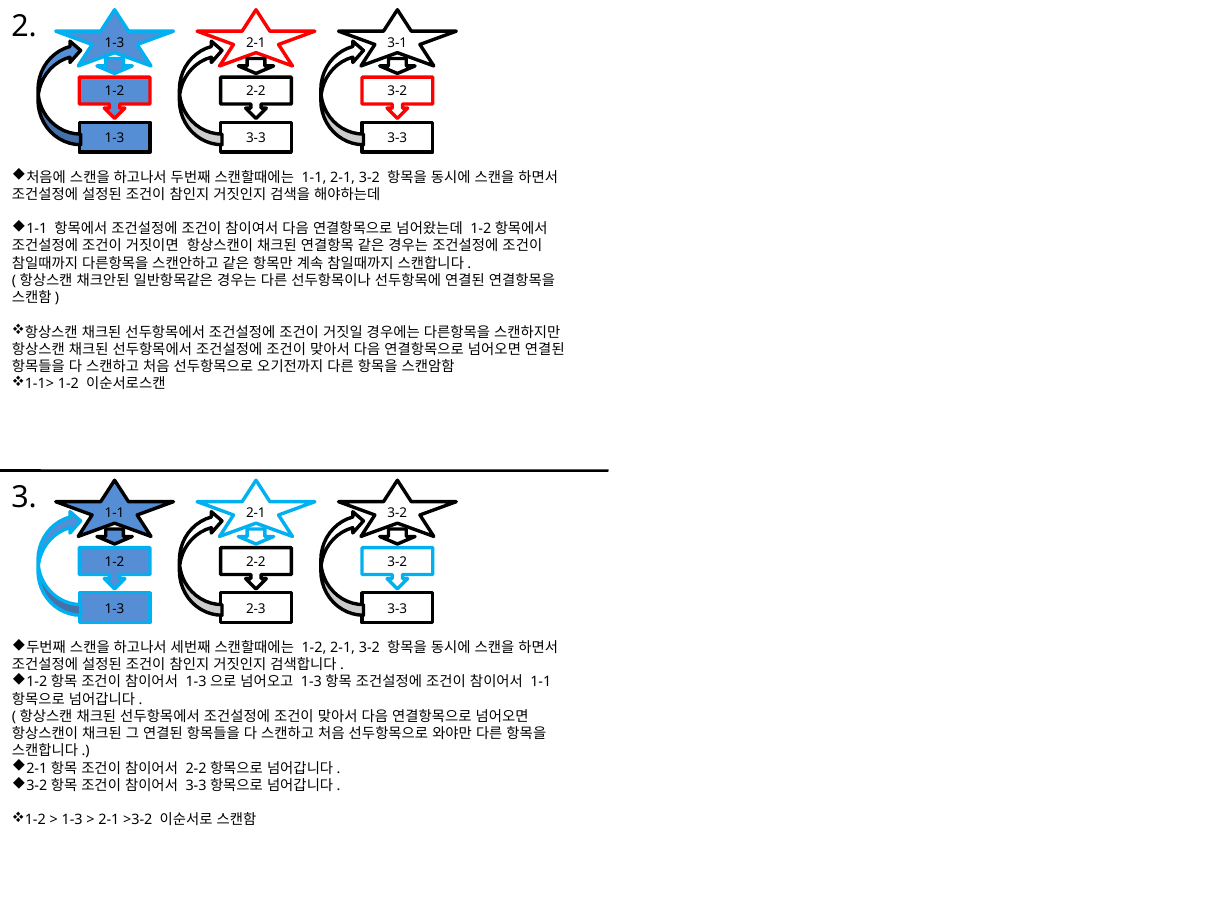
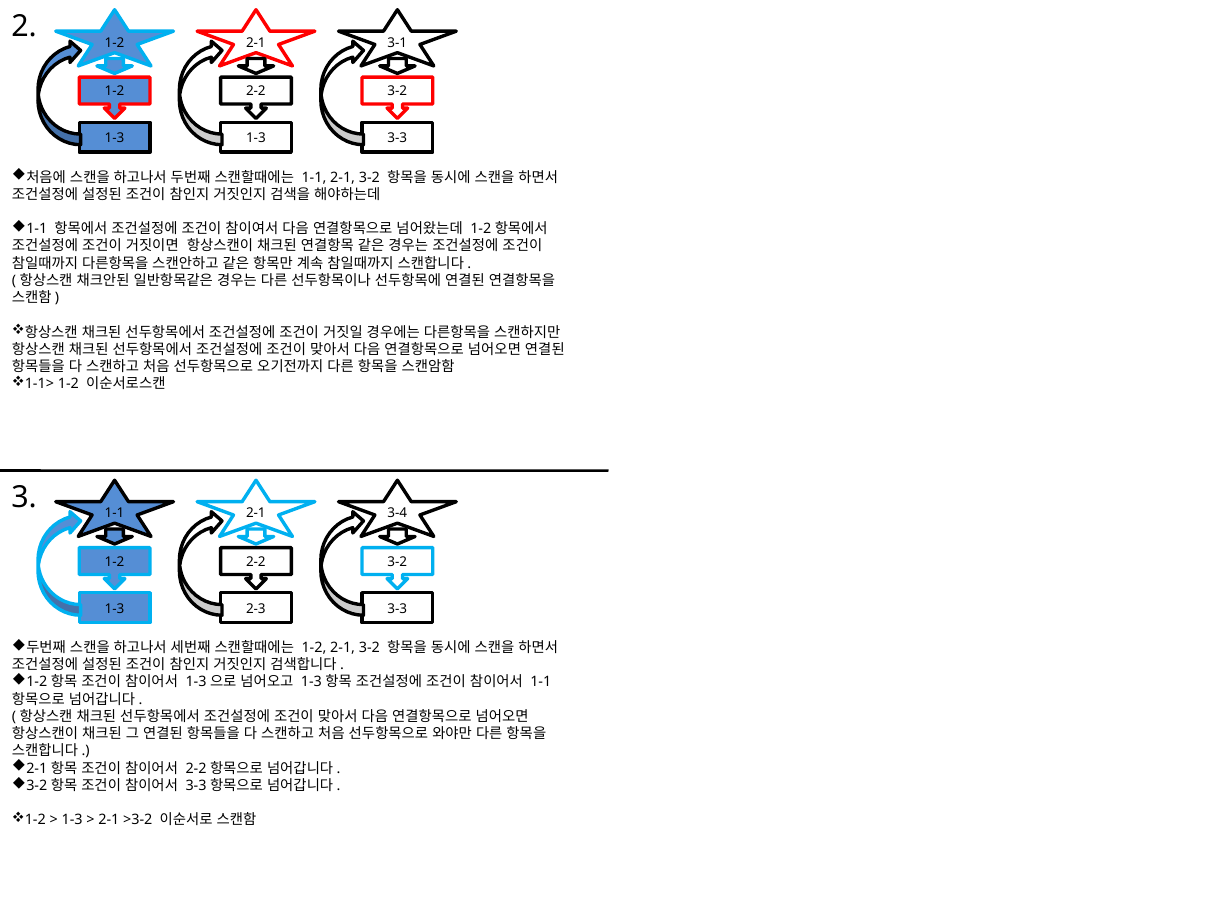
1-3 at (115, 43): 1-3 -> 1-2
3-3 at (256, 138): 3-3 -> 1-3
3-2 at (397, 514): 3-2 -> 3-4
